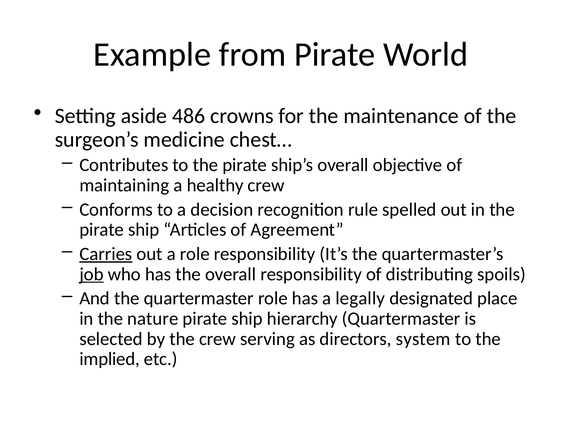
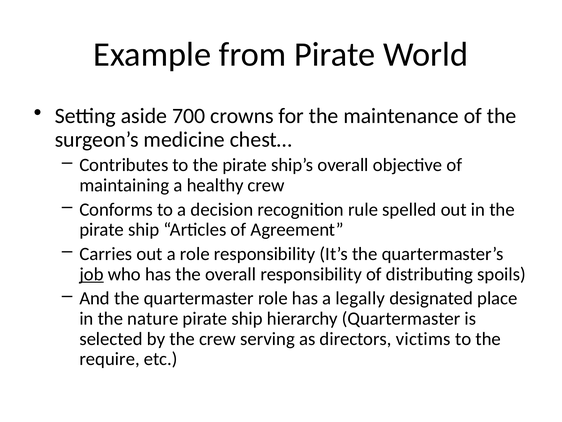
486: 486 -> 700
Carries underline: present -> none
system: system -> victims
implied: implied -> require
